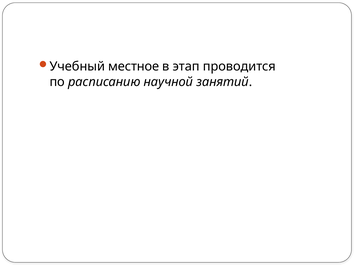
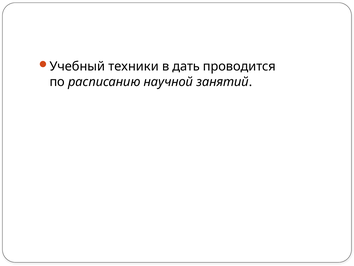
местное: местное -> техники
этап: этап -> дать
